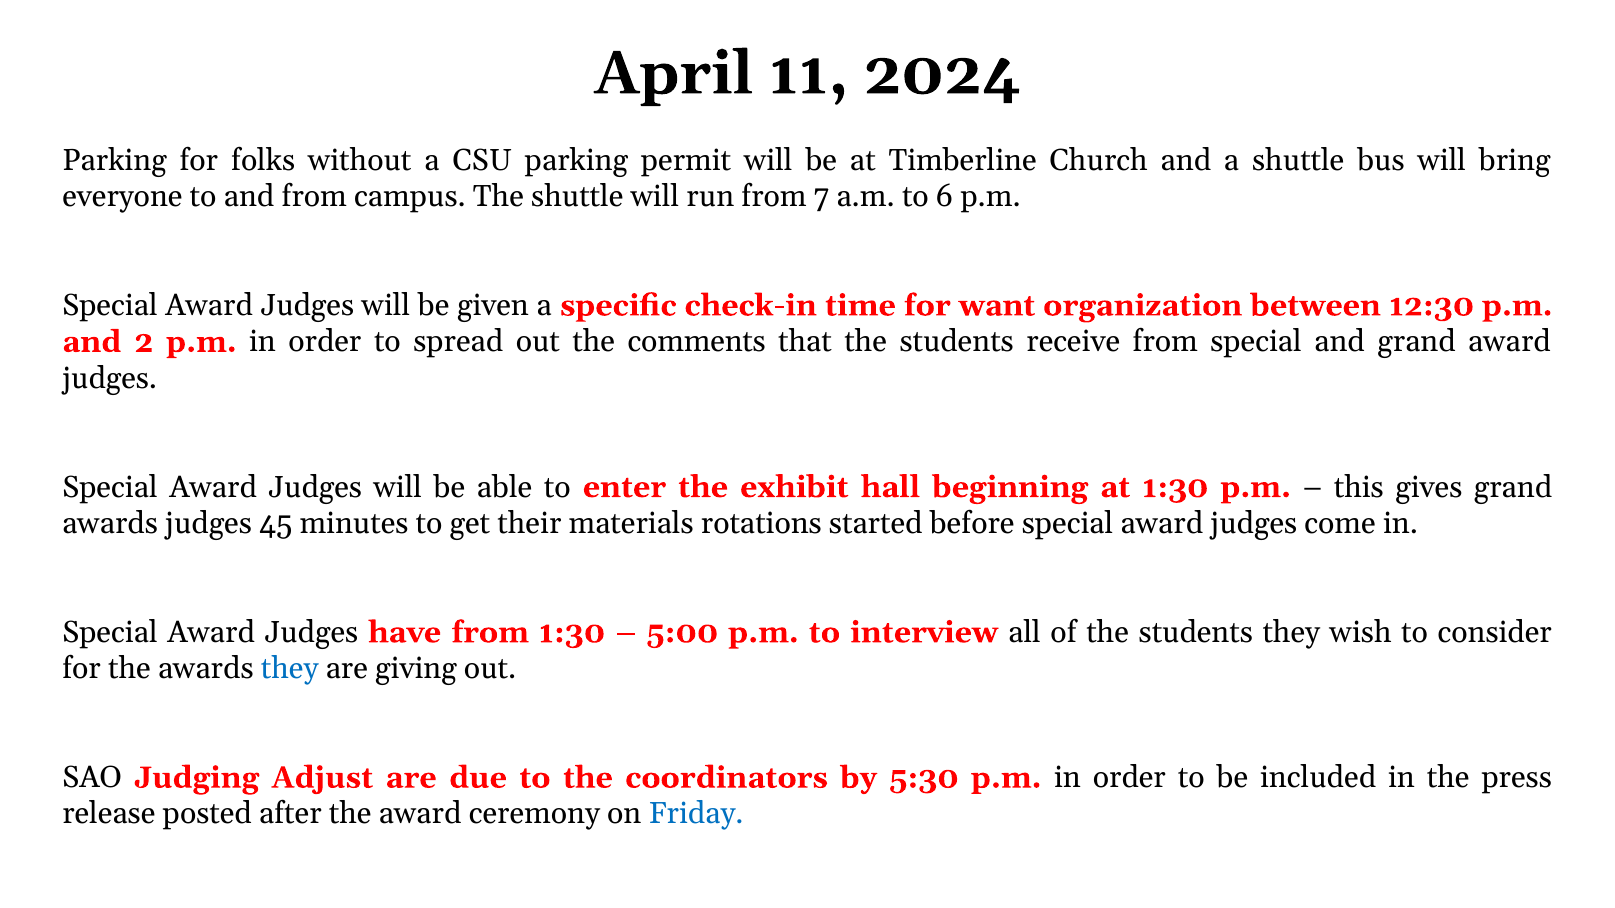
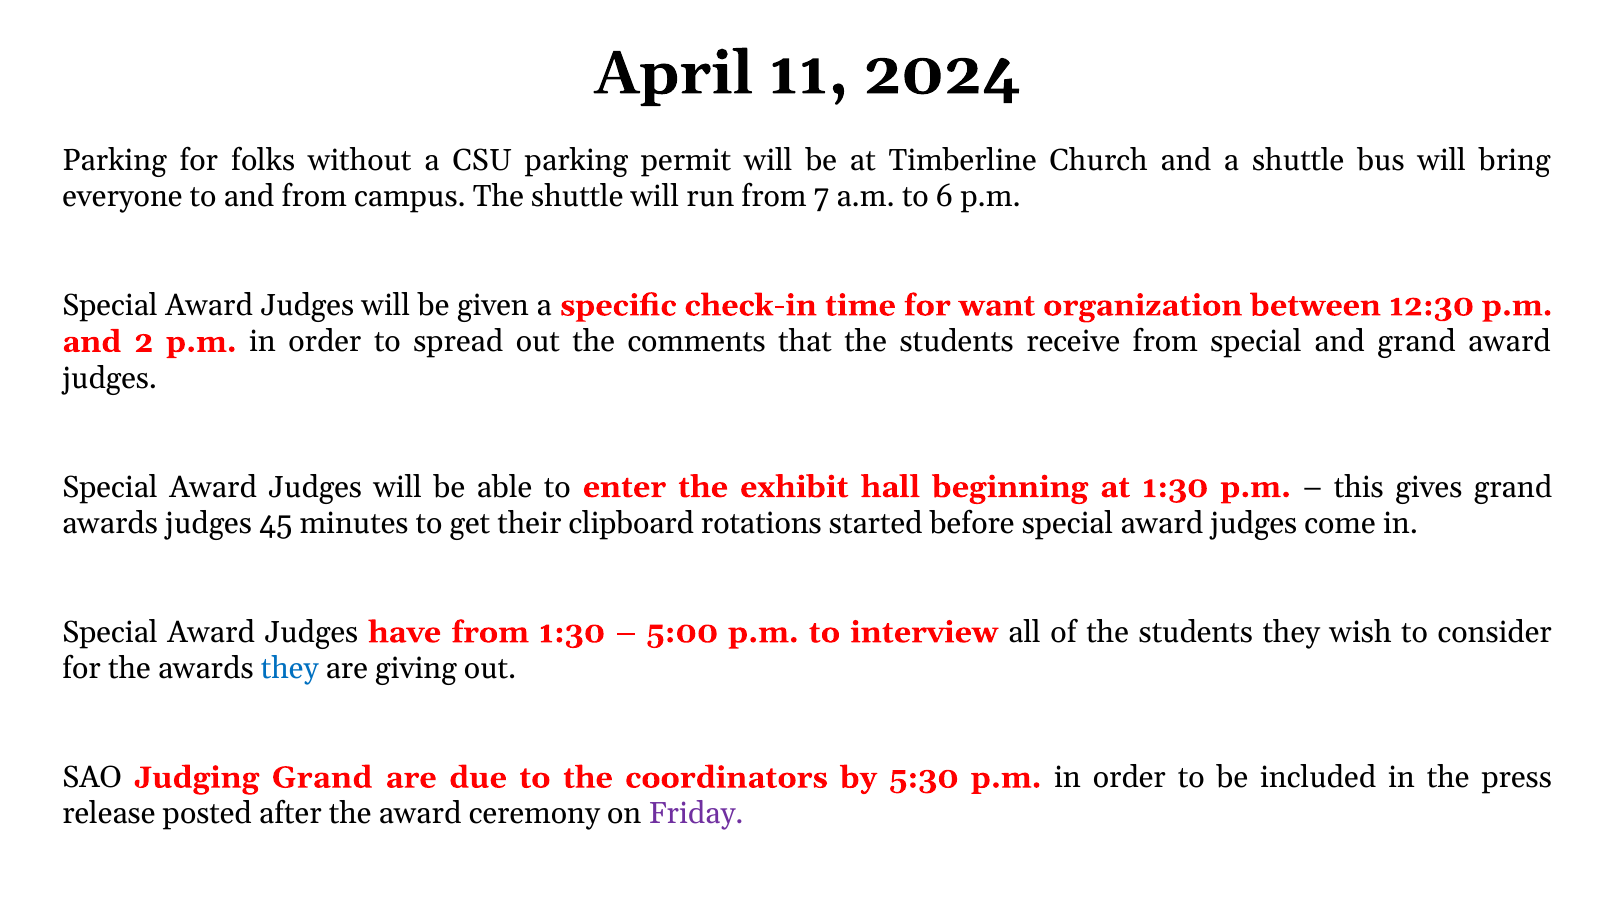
materials: materials -> clipboard
Judging Adjust: Adjust -> Grand
Friday colour: blue -> purple
